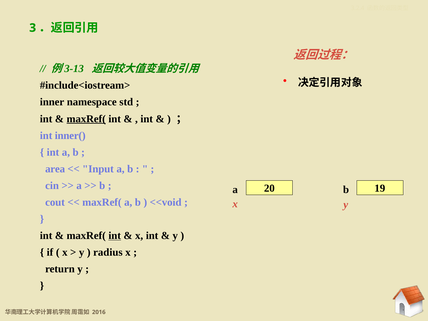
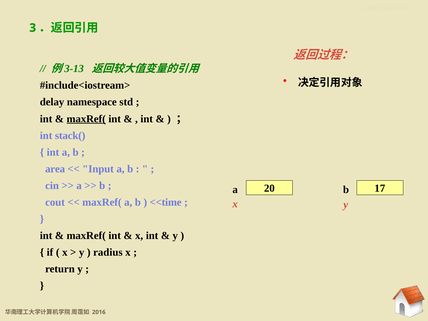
inner: inner -> delay
inner(: inner( -> stack(
19: 19 -> 17
<<void: <<void -> <<time
int at (115, 236) underline: present -> none
